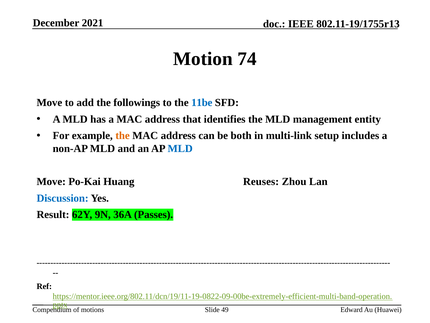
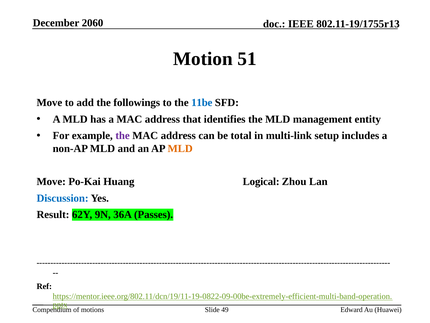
2021: 2021 -> 2060
74: 74 -> 51
the at (123, 136) colour: orange -> purple
both: both -> total
MLD at (180, 148) colour: blue -> orange
Reuses: Reuses -> Logical
